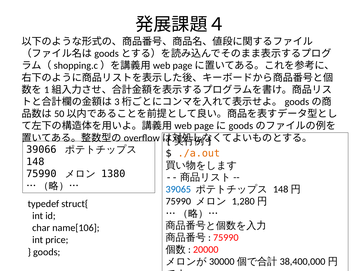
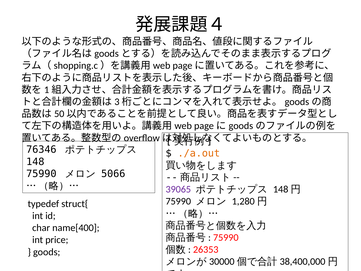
39066: 39066 -> 76346
1380: 1380 -> 5066
39065 colour: blue -> purple
name[106: name[106 -> name[400
20000: 20000 -> 26353
